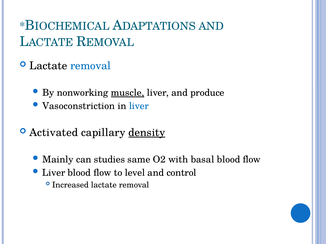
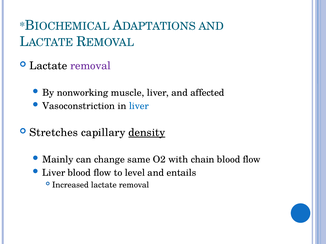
removal at (91, 66) colour: blue -> purple
muscle underline: present -> none
produce: produce -> affected
Activated: Activated -> Stretches
studies: studies -> change
basal: basal -> chain
control: control -> entails
